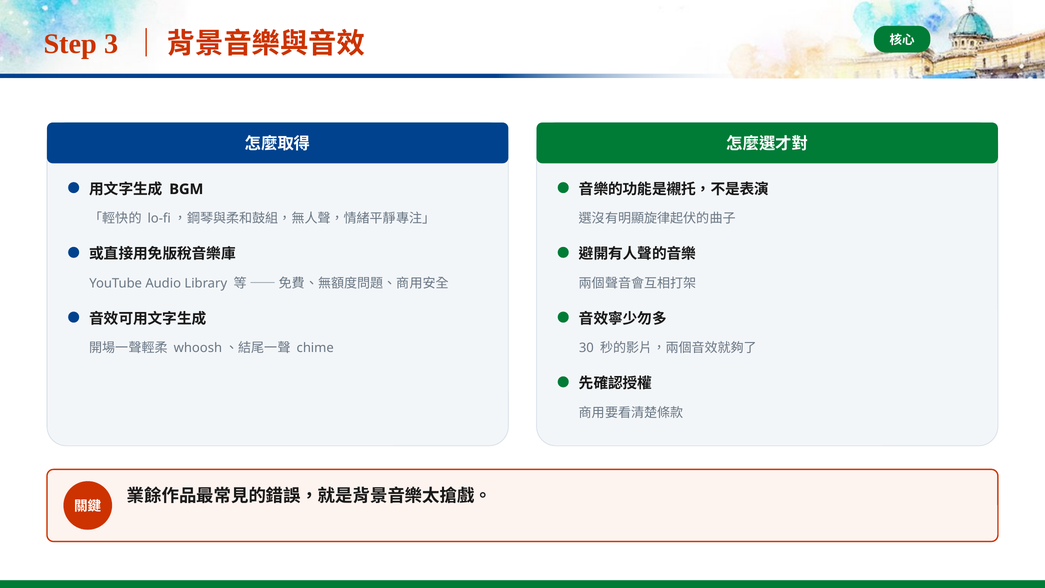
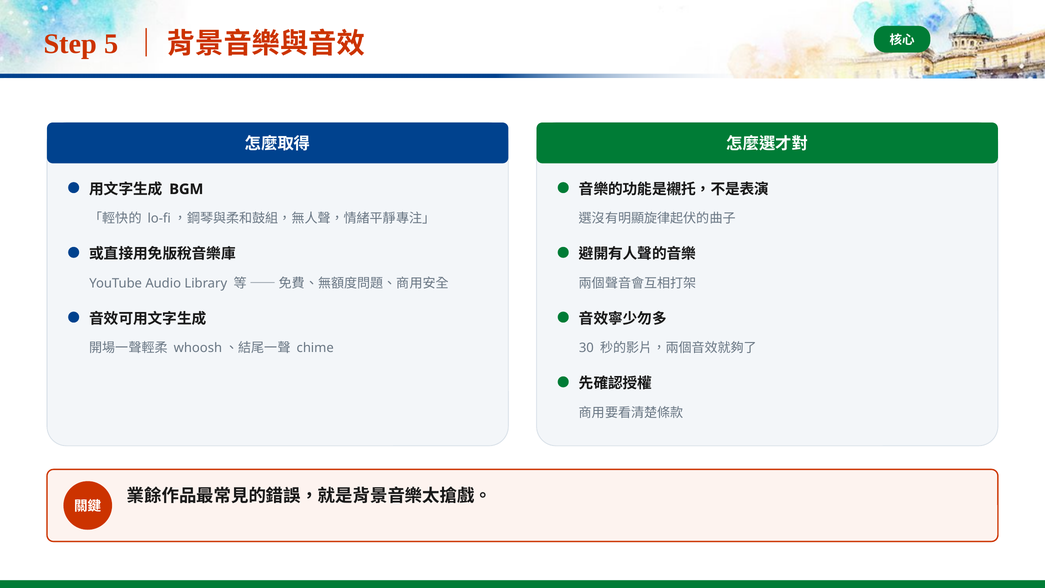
3: 3 -> 5
